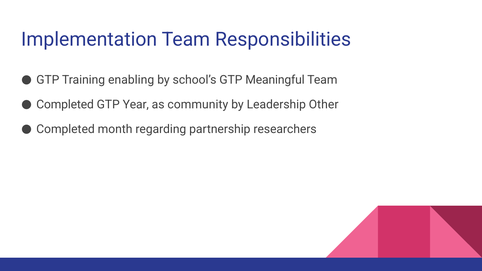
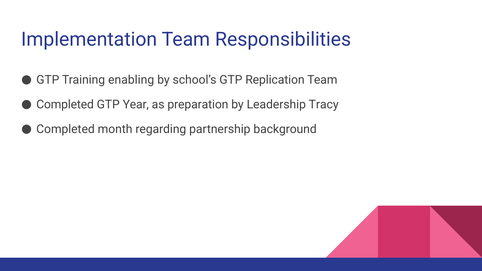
Meaningful: Meaningful -> Replication
community: community -> preparation
Other: Other -> Tracy
researchers: researchers -> background
